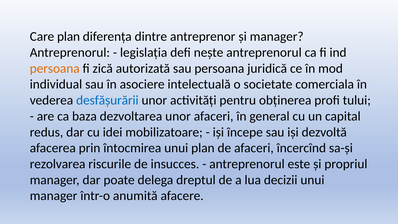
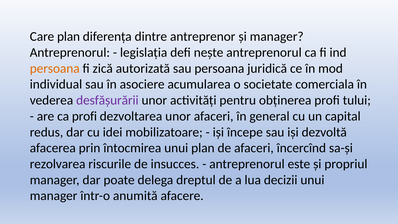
intelectuală: intelectuală -> acumularea
desfăşurării colour: blue -> purple
ca baza: baza -> profi
